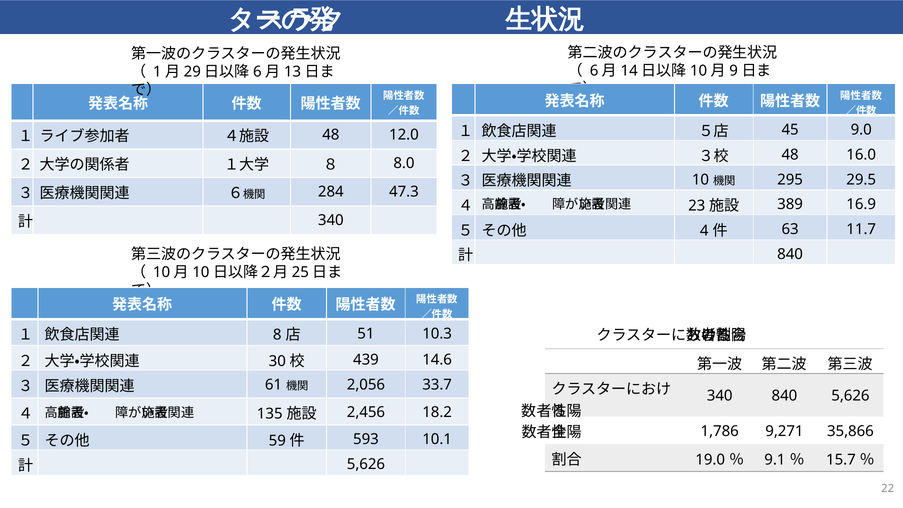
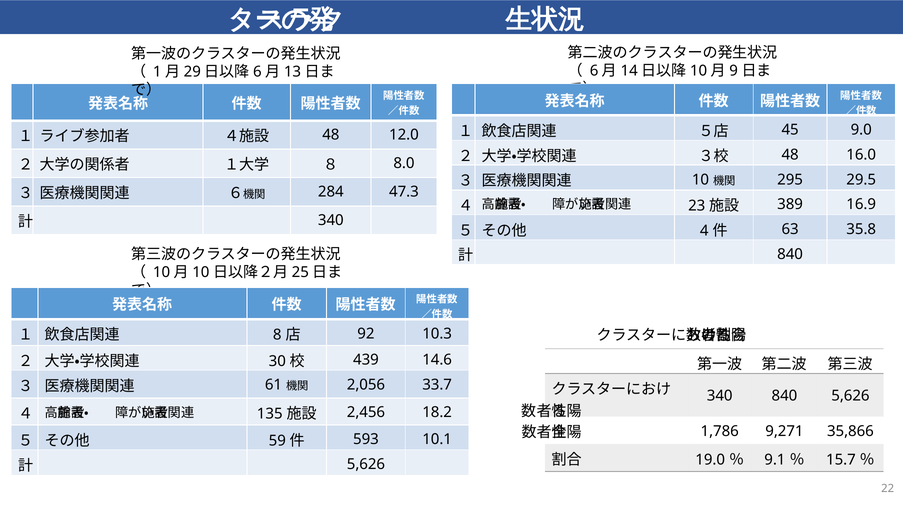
11.7: 11.7 -> 35.8
51: 51 -> 92
